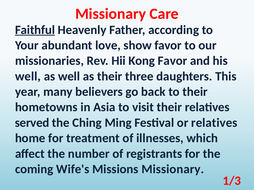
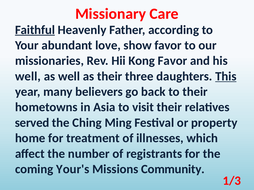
This underline: none -> present
or relatives: relatives -> property
Wife's: Wife's -> Your's
Missions Missionary: Missionary -> Community
